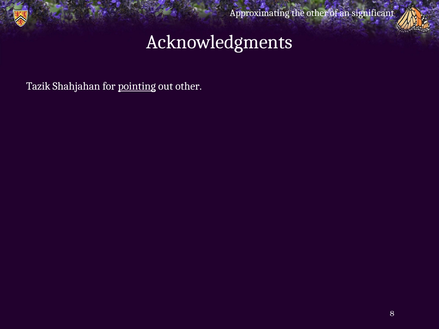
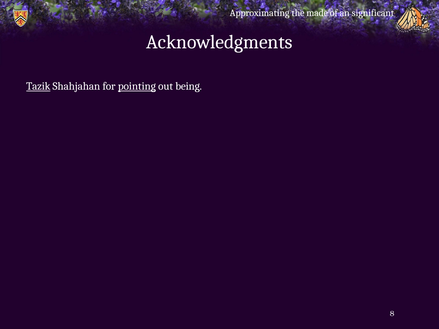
the other: other -> made
Tazik underline: none -> present
out other: other -> being
